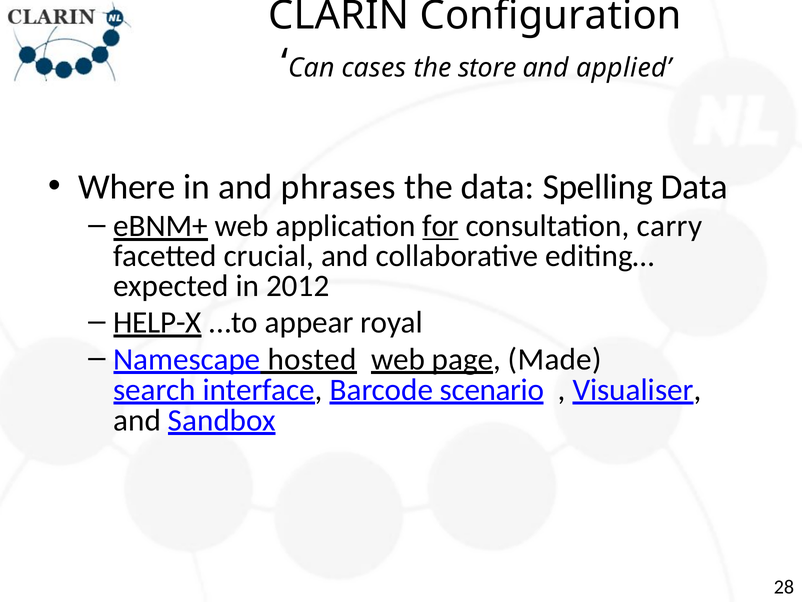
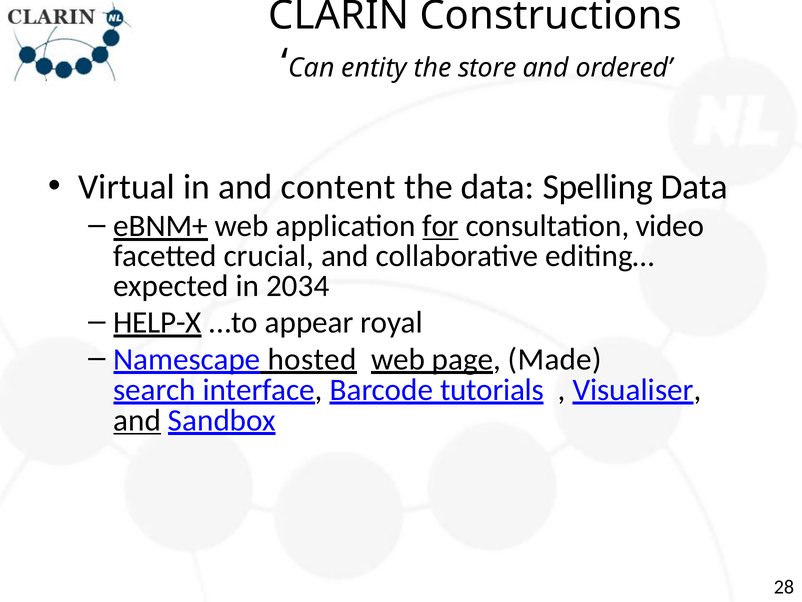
Configuration: Configuration -> Constructions
cases: cases -> entity
applied: applied -> ordered
Where: Where -> Virtual
phrases: phrases -> content
carry: carry -> video
2012: 2012 -> 2034
scenario: scenario -> tutorials
and at (137, 420) underline: none -> present
